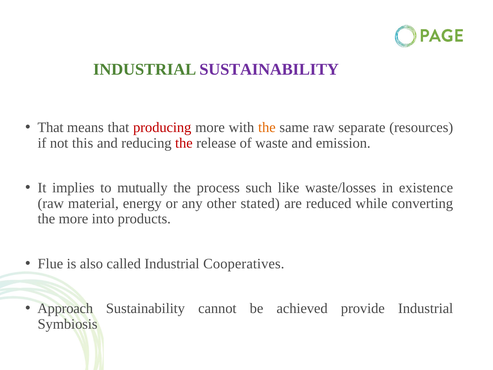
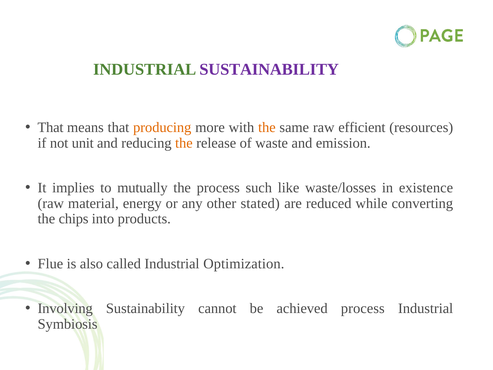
producing colour: red -> orange
separate: separate -> efficient
this: this -> unit
the at (184, 143) colour: red -> orange
the more: more -> chips
Cooperatives: Cooperatives -> Optimization
Approach: Approach -> Involving
achieved provide: provide -> process
